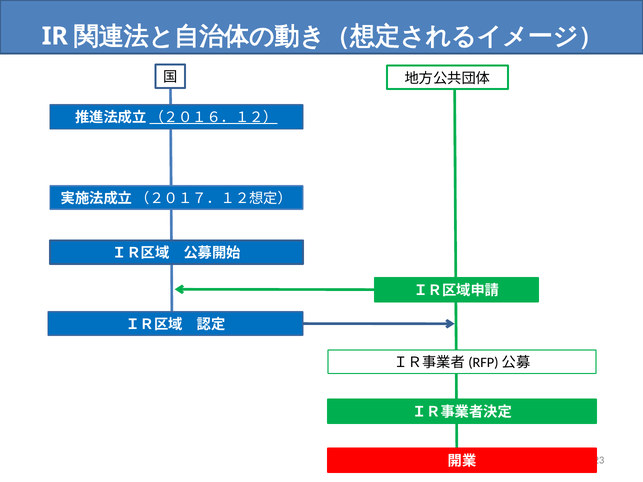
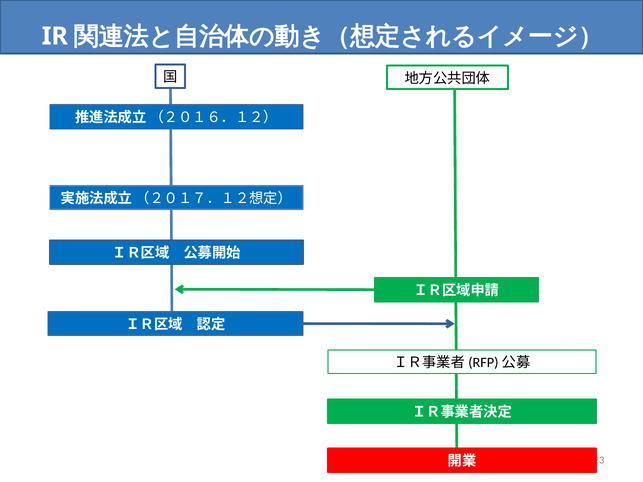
（２０１６．１２） underline: present -> none
